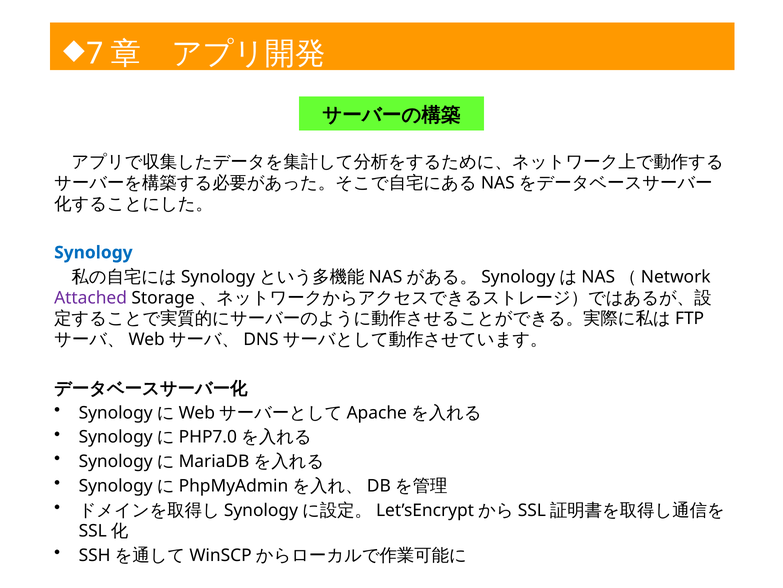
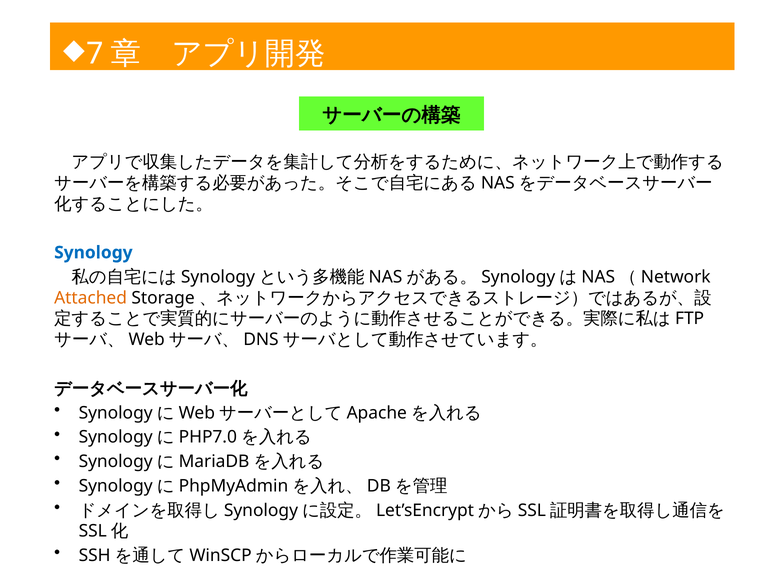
Attached colour: purple -> orange
